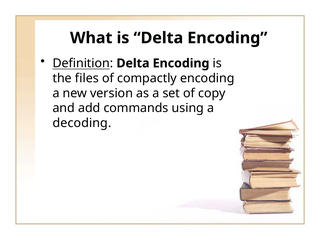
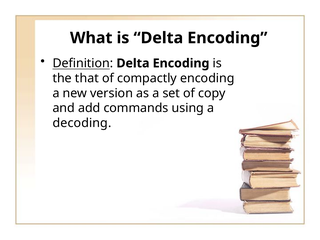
files: files -> that
